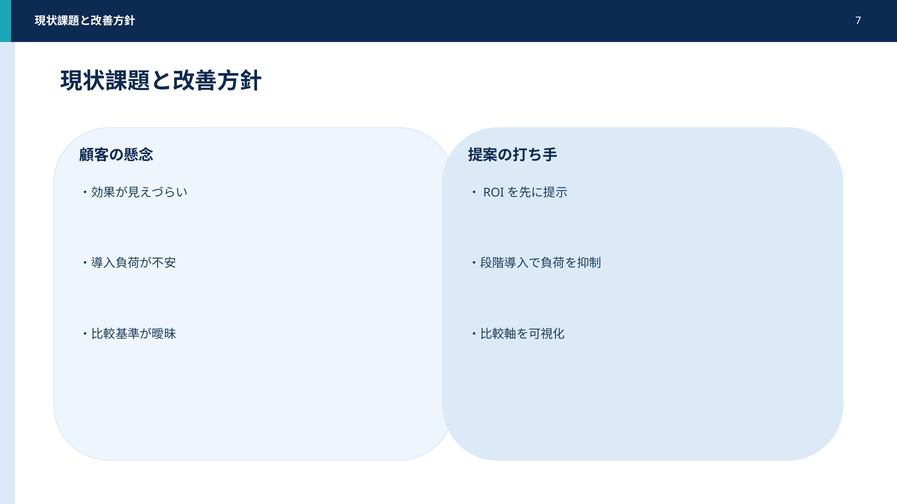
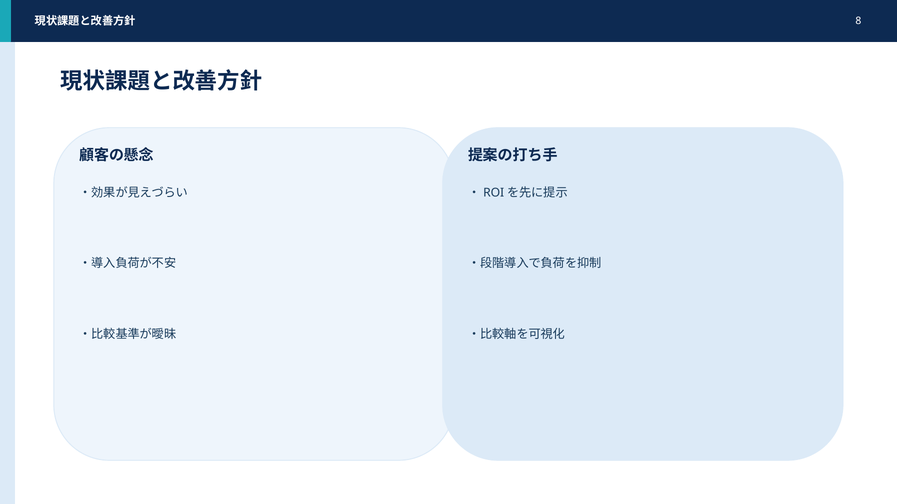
7: 7 -> 8
